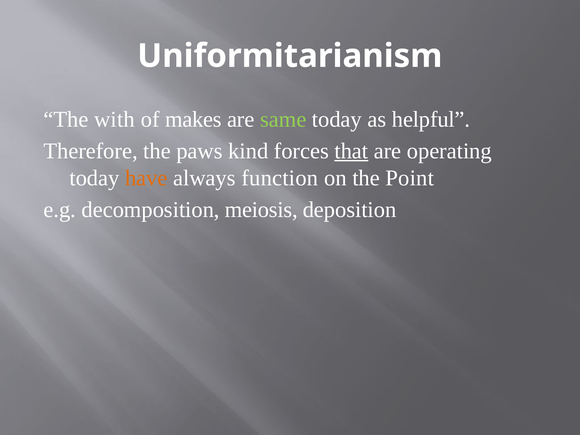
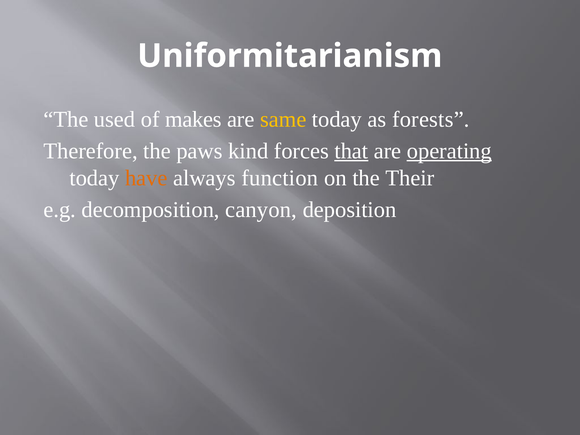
with: with -> used
same colour: light green -> yellow
helpful: helpful -> forests
operating underline: none -> present
Point: Point -> Their
meiosis: meiosis -> canyon
